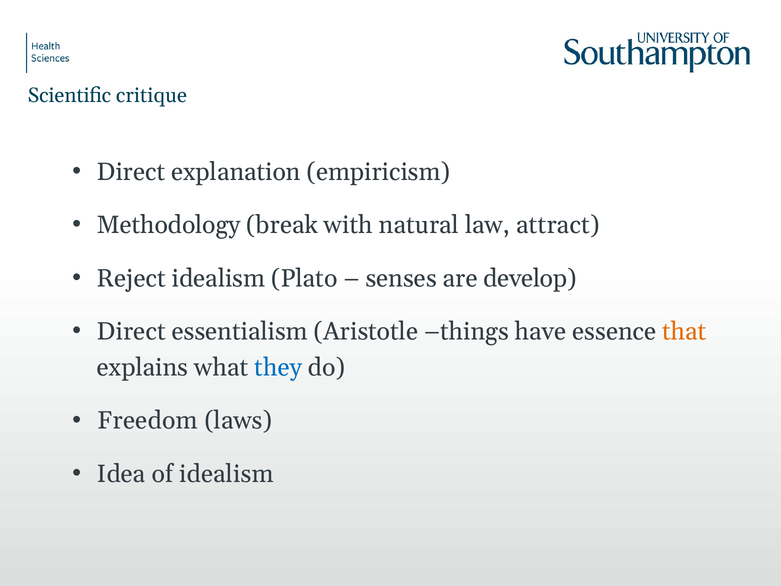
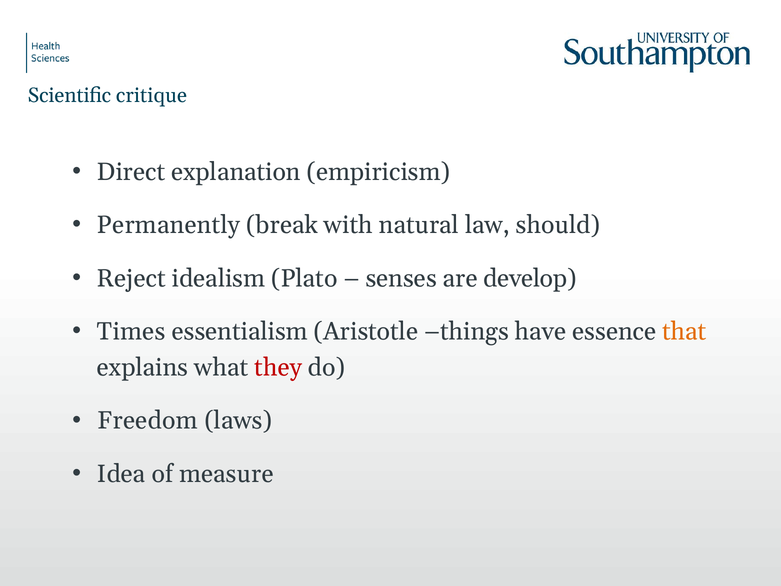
Methodology: Methodology -> Permanently
attract: attract -> should
Direct at (131, 331): Direct -> Times
they colour: blue -> red
of idealism: idealism -> measure
